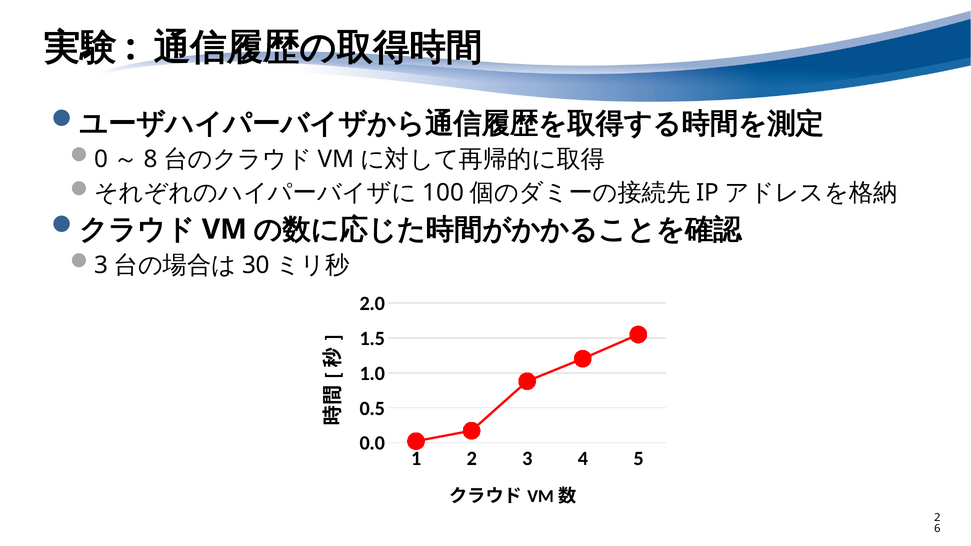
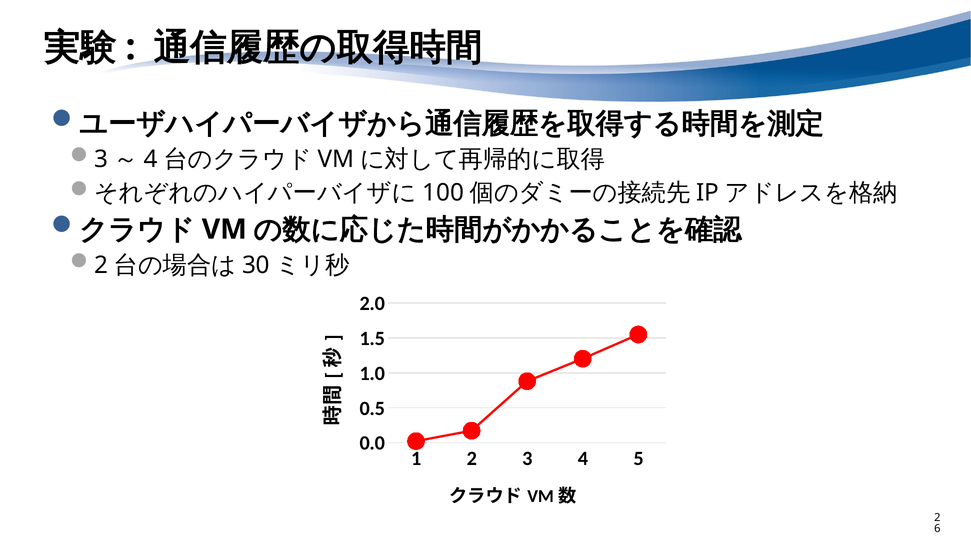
0 at (101, 159): 0 -> 3
8 at (151, 159): 8 -> 4
3 at (101, 265): 3 -> 2
